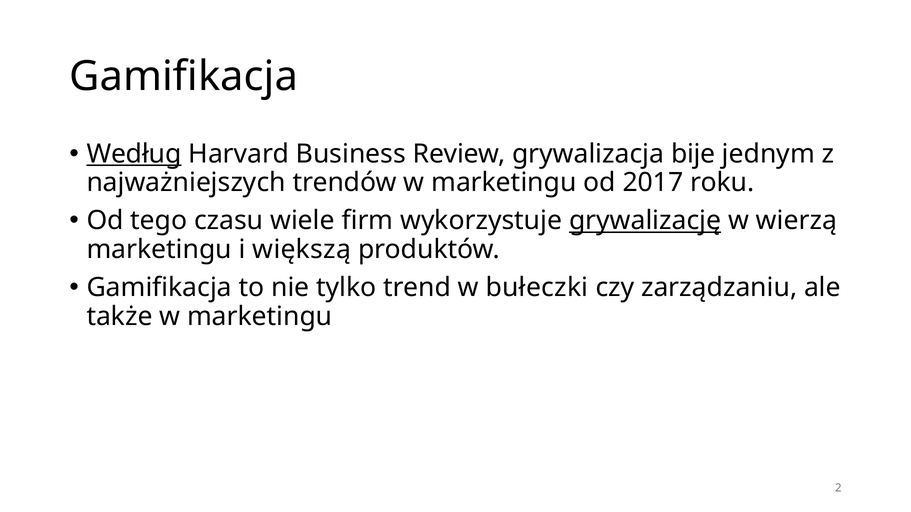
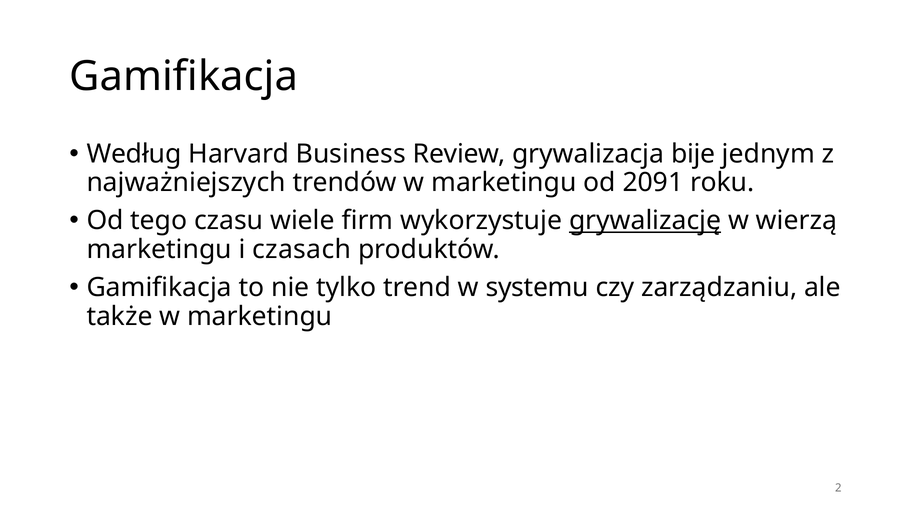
Według underline: present -> none
2017: 2017 -> 2091
większą: większą -> czasach
bułeczki: bułeczki -> systemu
